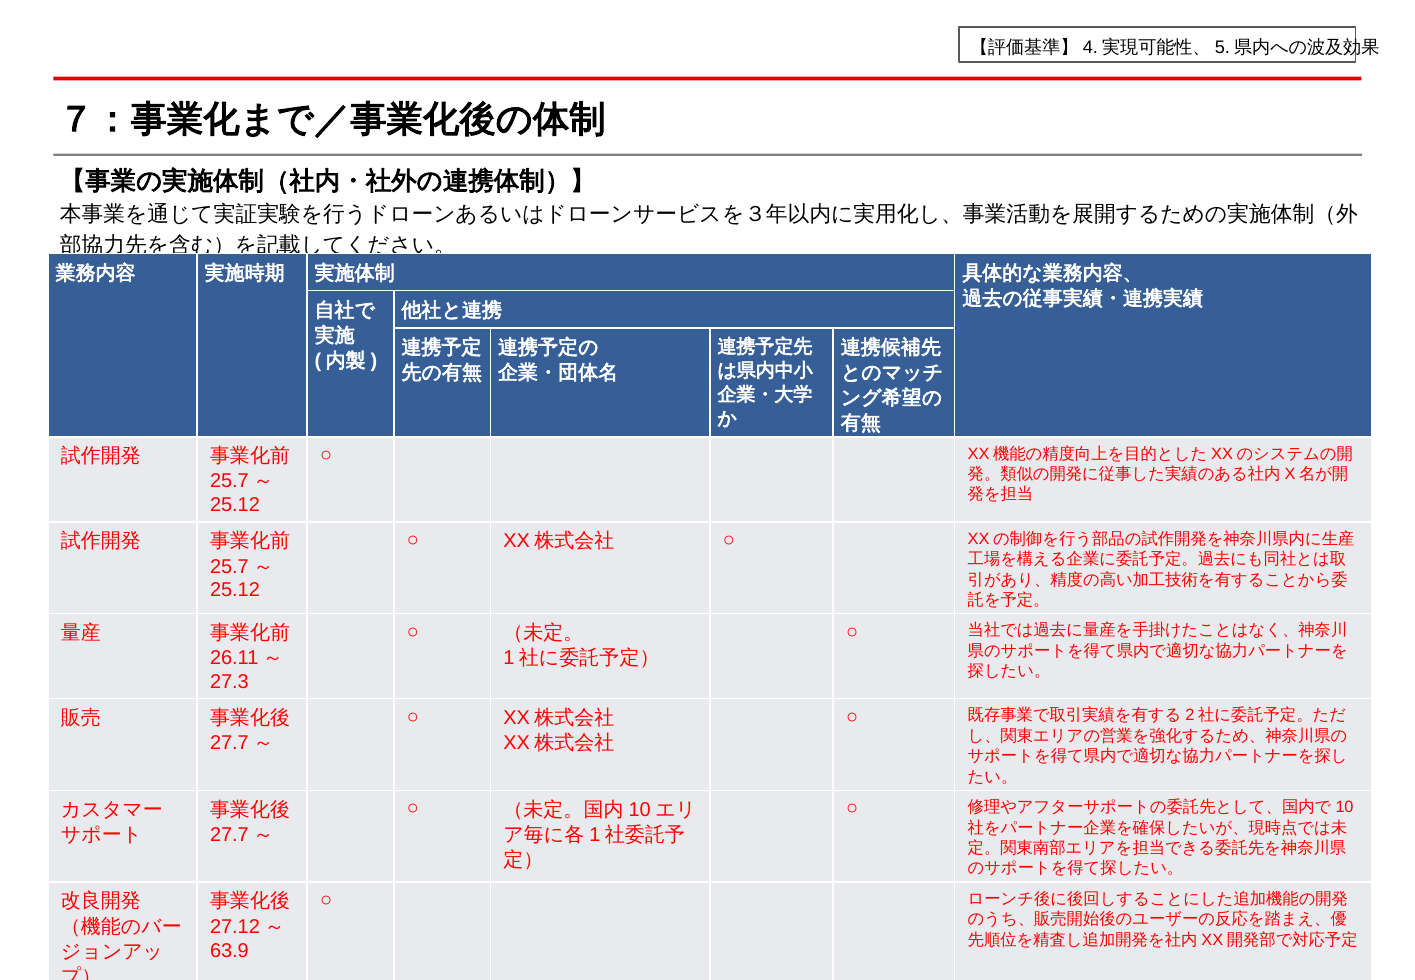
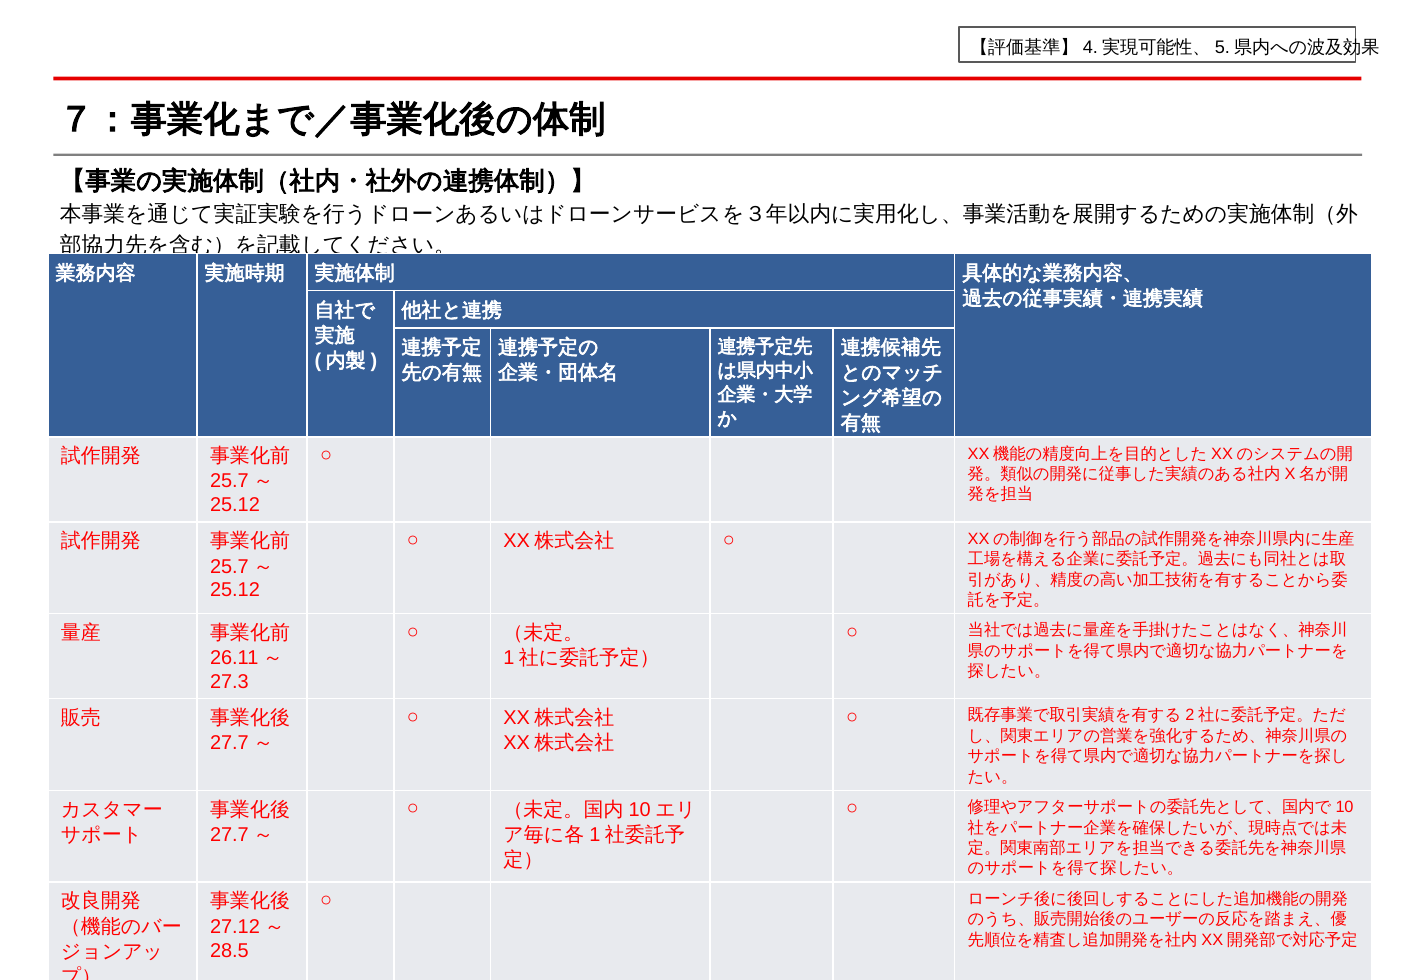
63.9: 63.9 -> 28.5
